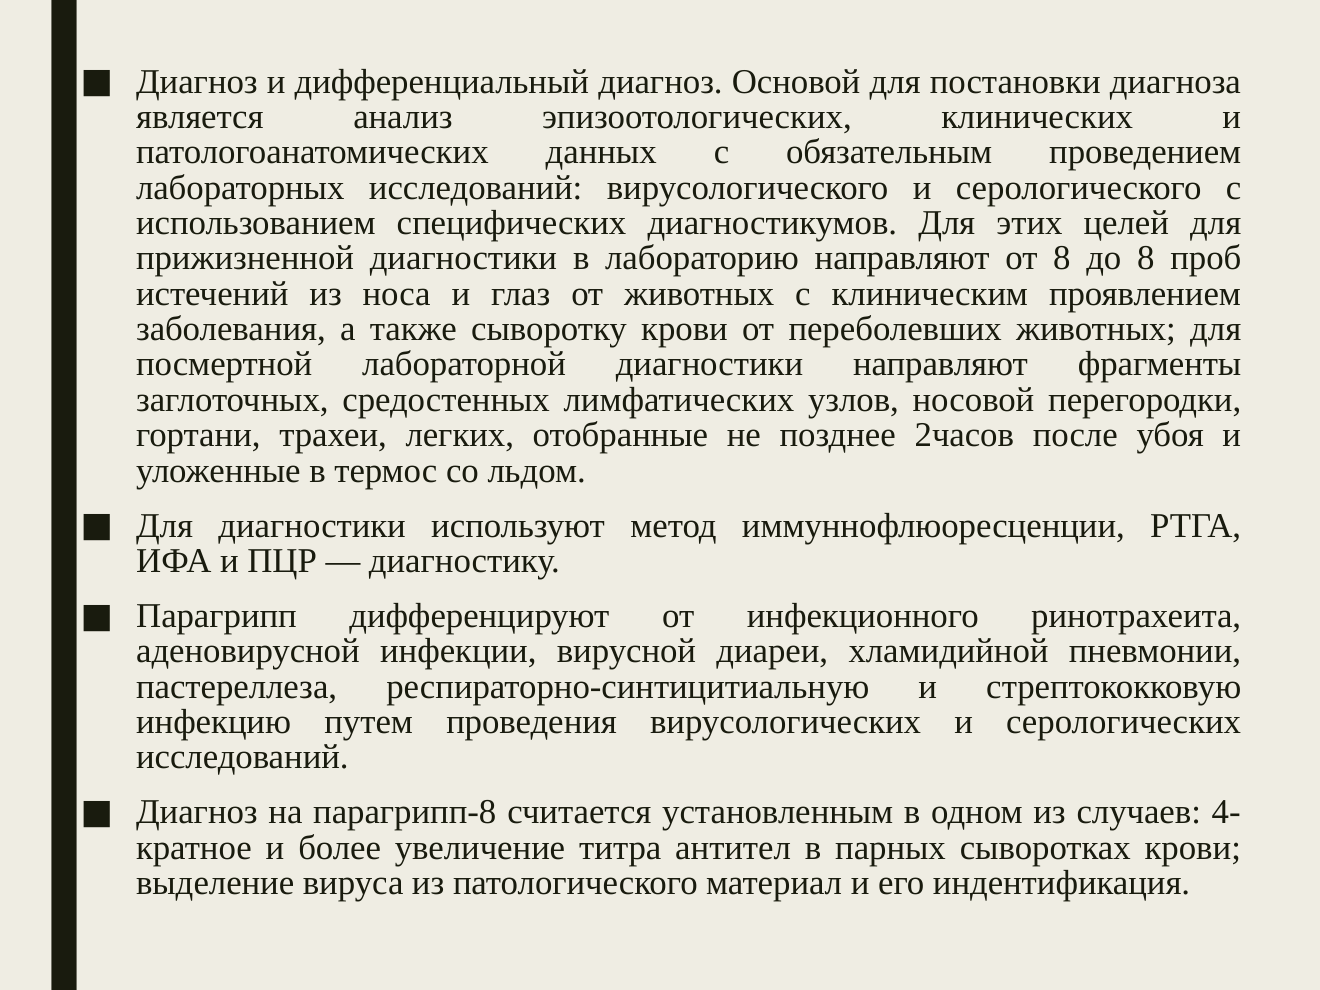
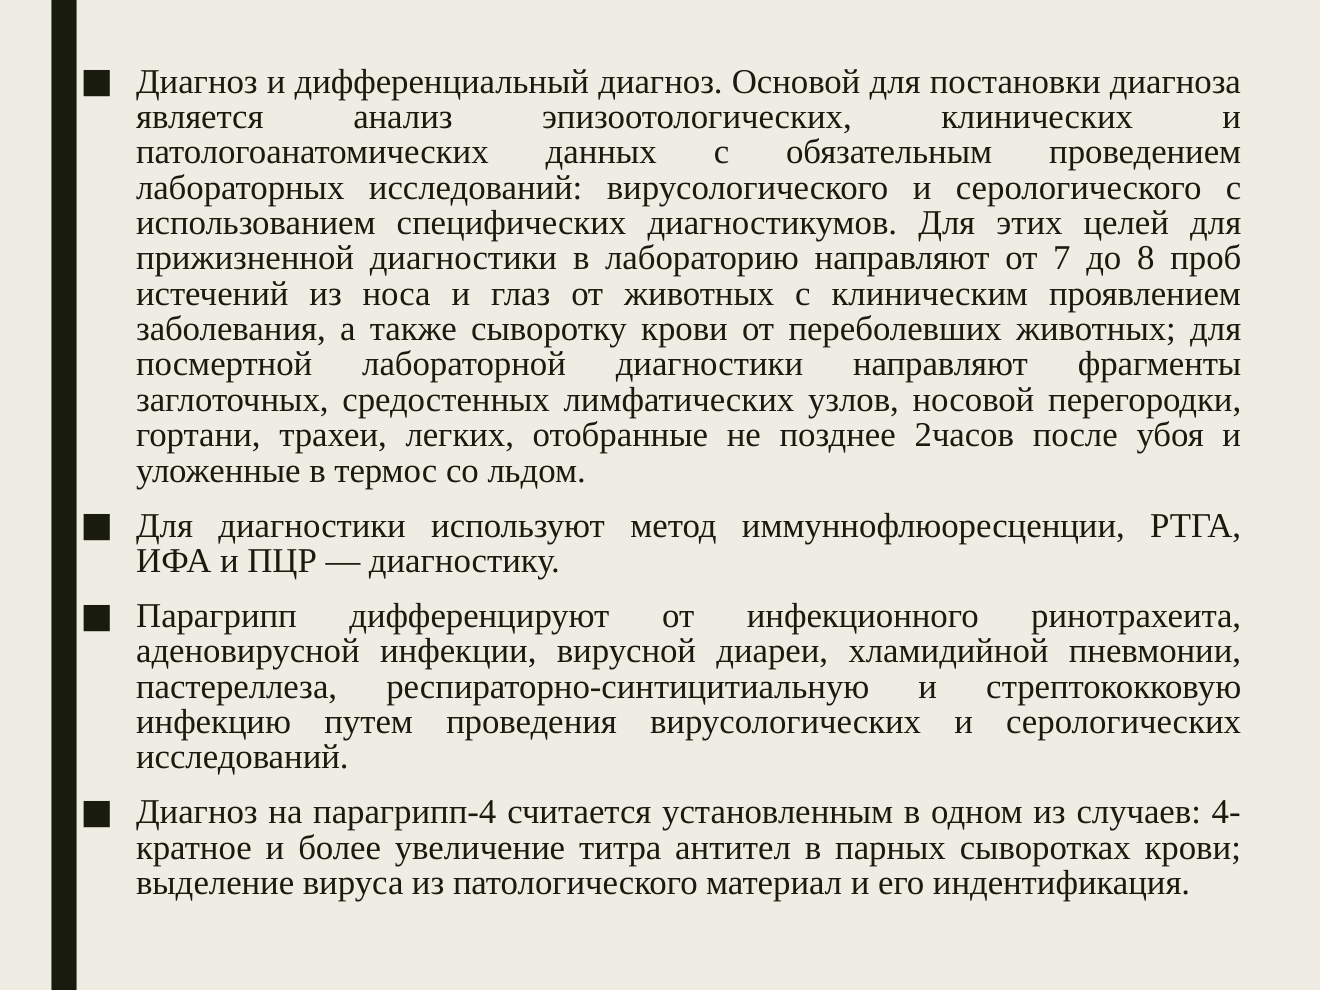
от 8: 8 -> 7
парагрипп-8: парагрипп-8 -> парагрипп-4
